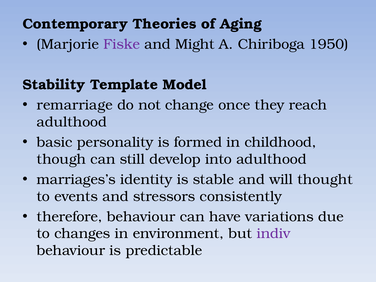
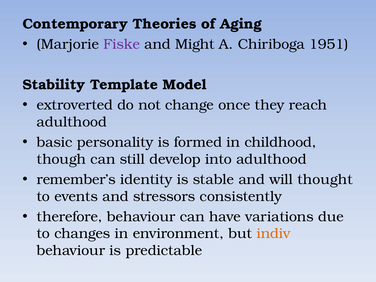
1950: 1950 -> 1951
remarriage: remarriage -> extroverted
marriages’s: marriages’s -> remember’s
indiv colour: purple -> orange
